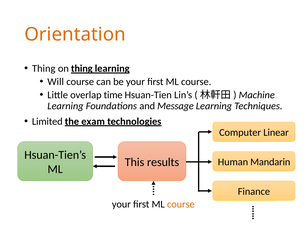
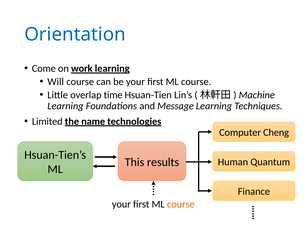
Orientation colour: orange -> blue
Thing at (44, 69): Thing -> Come
on thing: thing -> work
exam: exam -> name
Linear: Linear -> Cheng
Mandarin: Mandarin -> Quantum
